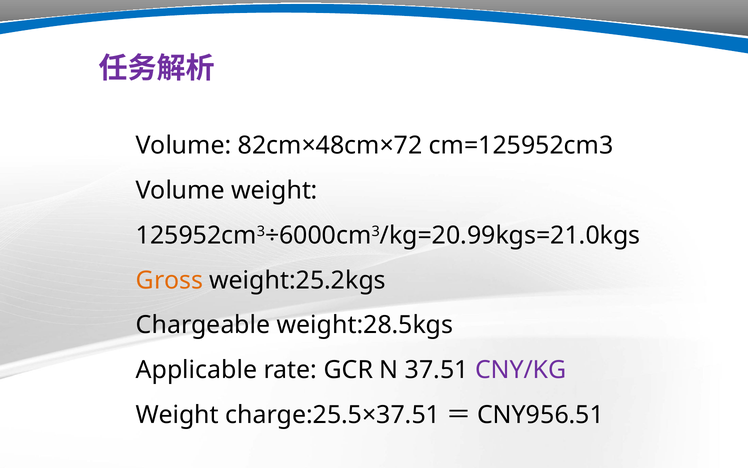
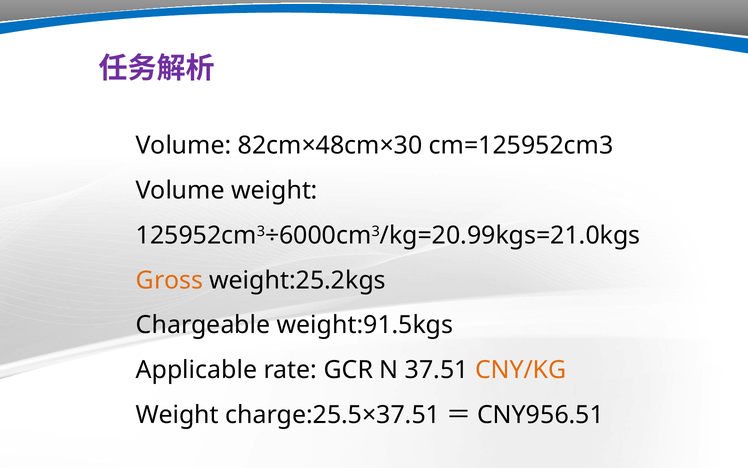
82cm×48cm×72: 82cm×48cm×72 -> 82cm×48cm×30
weight:28.5kgs: weight:28.5kgs -> weight:91.5kgs
CNY/KG colour: purple -> orange
